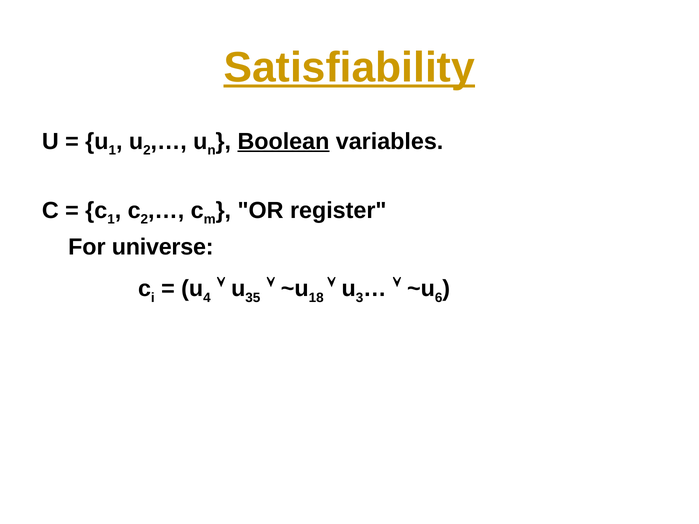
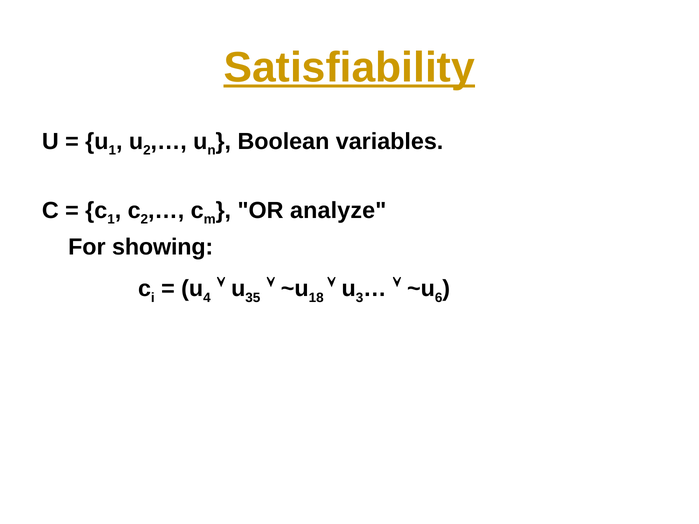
Boolean underline: present -> none
register: register -> analyze
universe: universe -> showing
